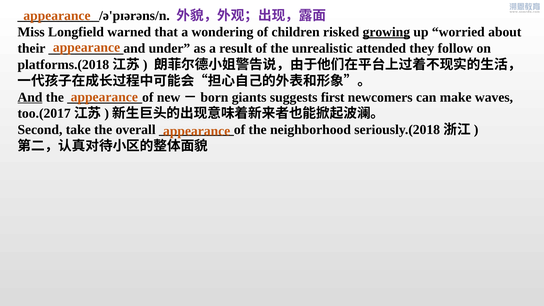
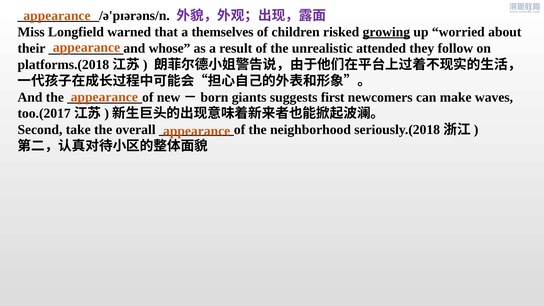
wondering: wondering -> themselves
under: under -> whose
And underline: present -> none
